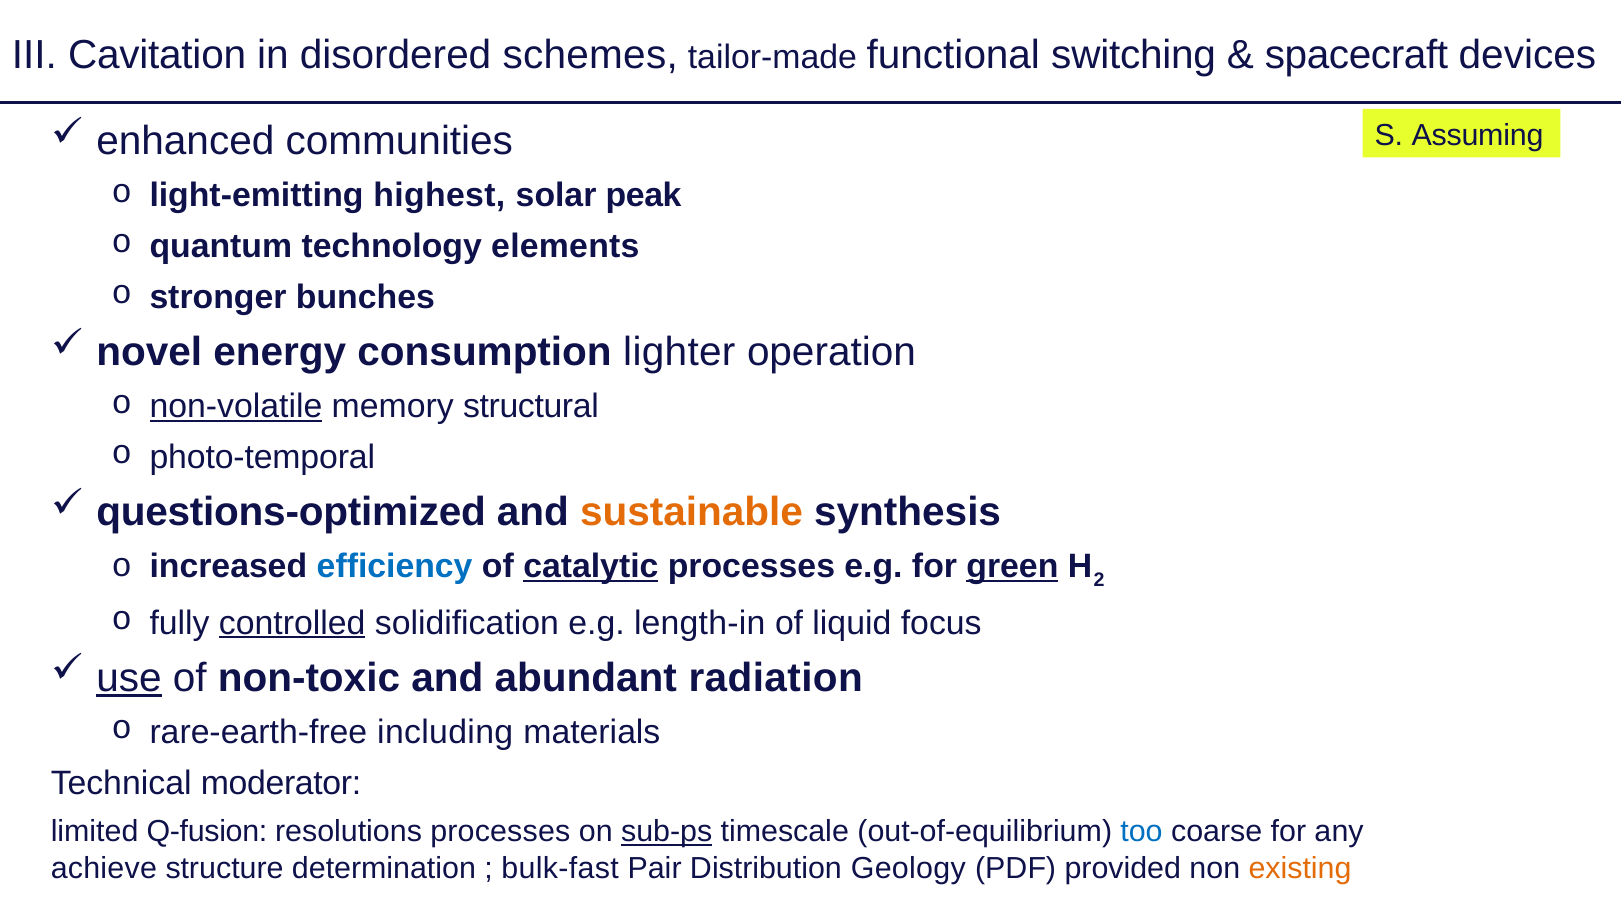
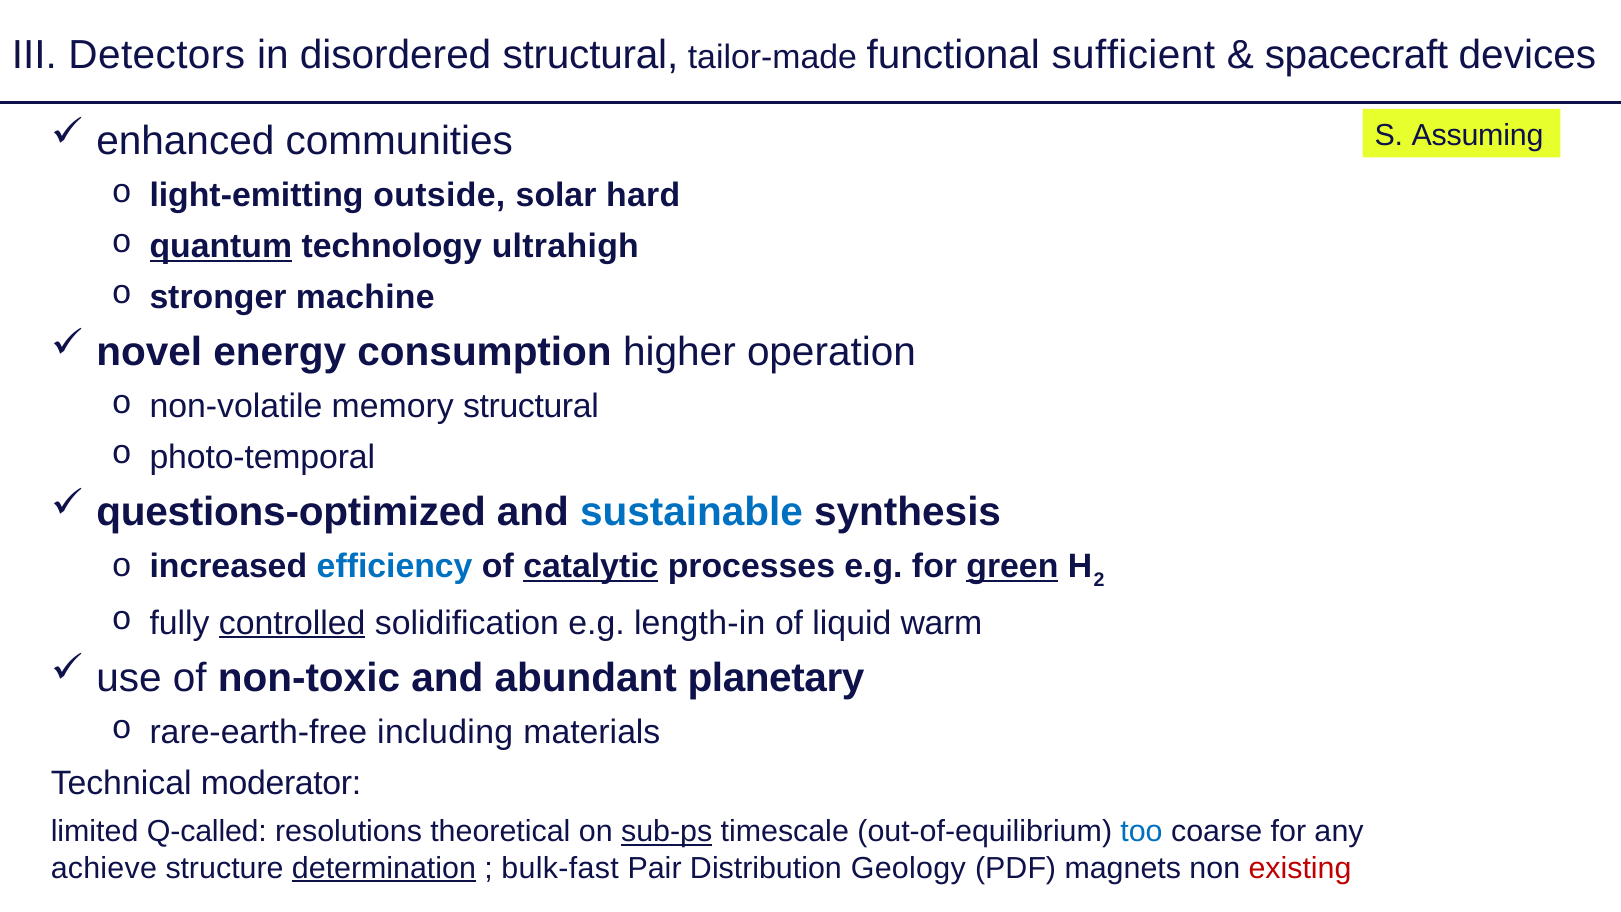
Cavitation: Cavitation -> Detectors
disordered schemes: schemes -> structural
switching: switching -> sufficient
highest: highest -> outside
peak: peak -> hard
quantum underline: none -> present
elements: elements -> ultrahigh
bunches: bunches -> machine
lighter: lighter -> higher
non-volatile underline: present -> none
sustainable colour: orange -> blue
focus: focus -> warm
use underline: present -> none
radiation: radiation -> planetary
Q-fusion: Q-fusion -> Q-called
resolutions processes: processes -> theoretical
determination underline: none -> present
provided: provided -> magnets
existing colour: orange -> red
